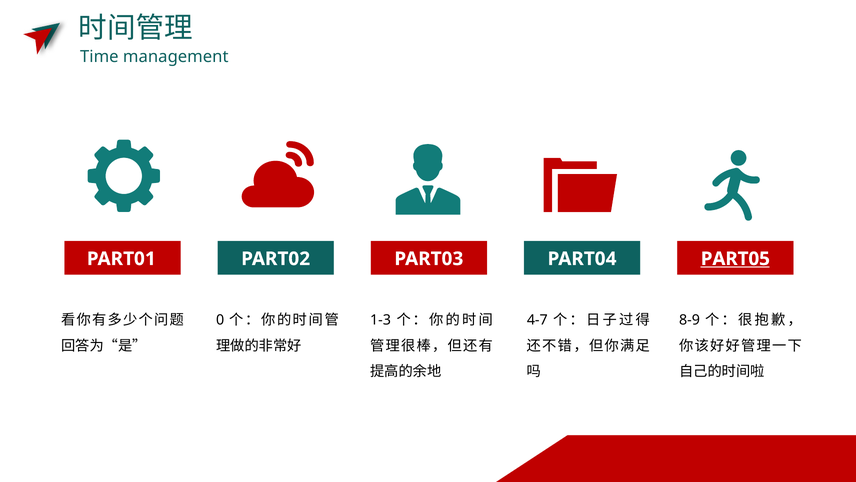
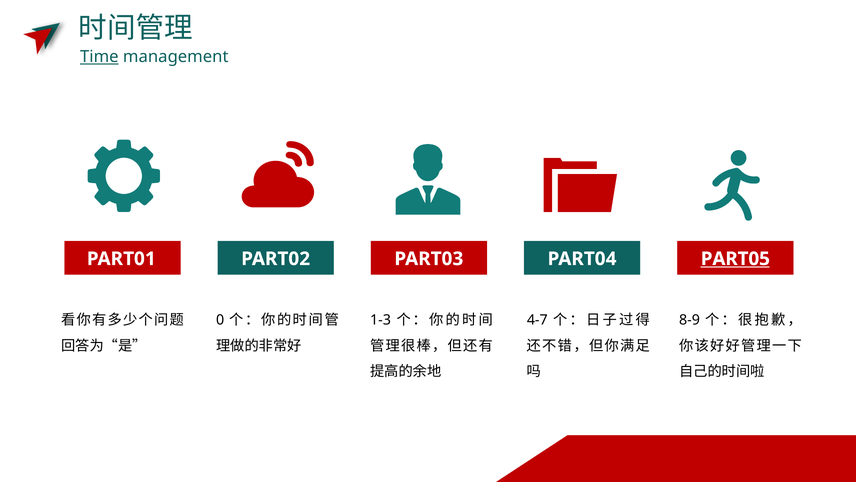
Time underline: none -> present
